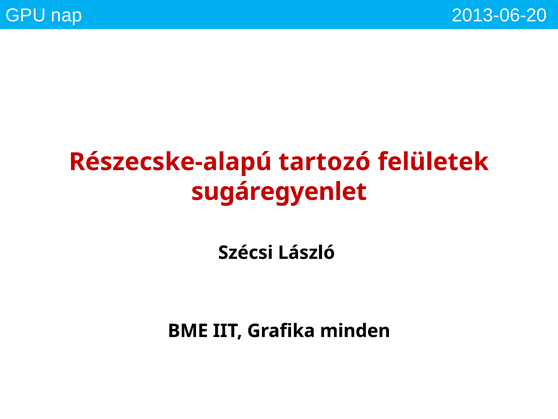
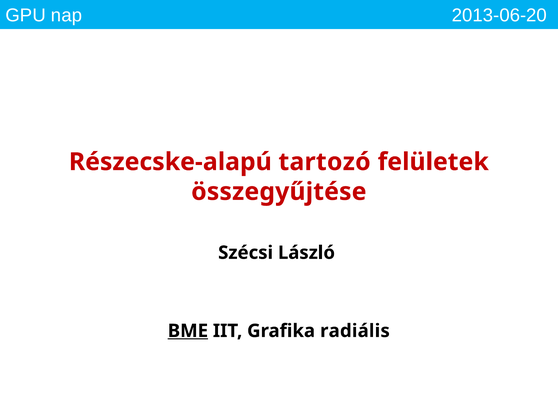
sugáregyenlet: sugáregyenlet -> összegyűjtése
BME underline: none -> present
minden: minden -> radiális
